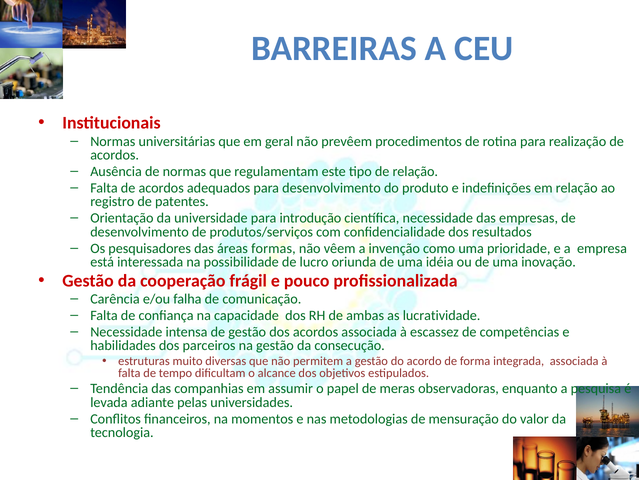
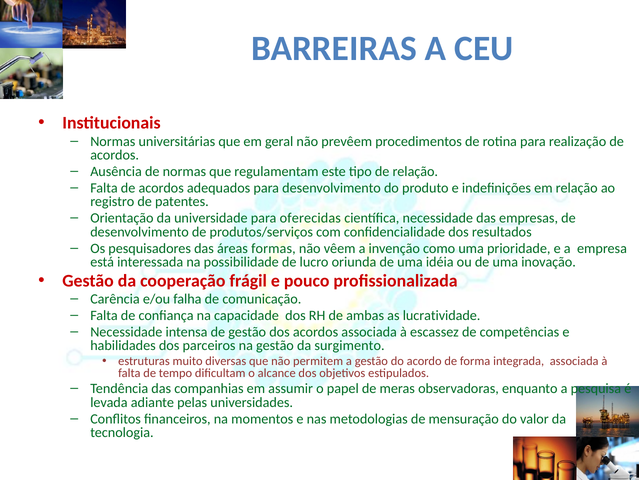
introdução: introdução -> oferecidas
consecução: consecução -> surgimento
